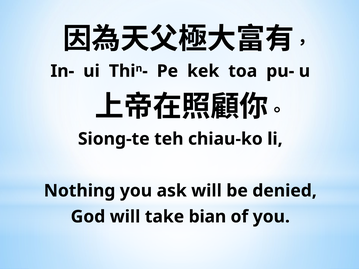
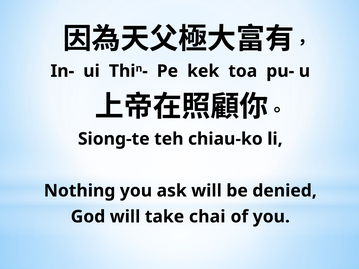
bian: bian -> chai
